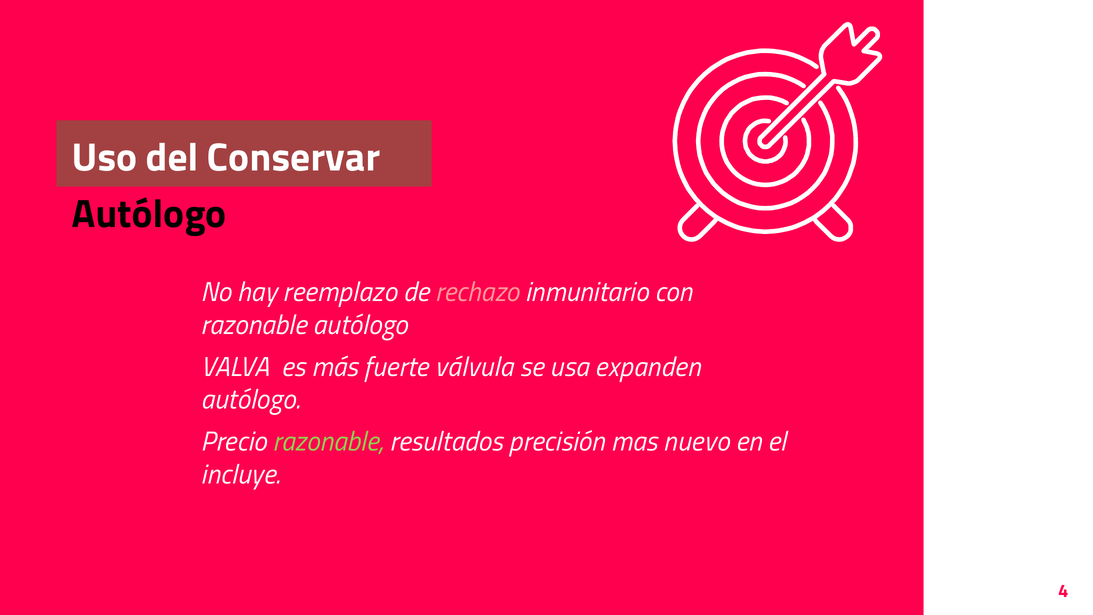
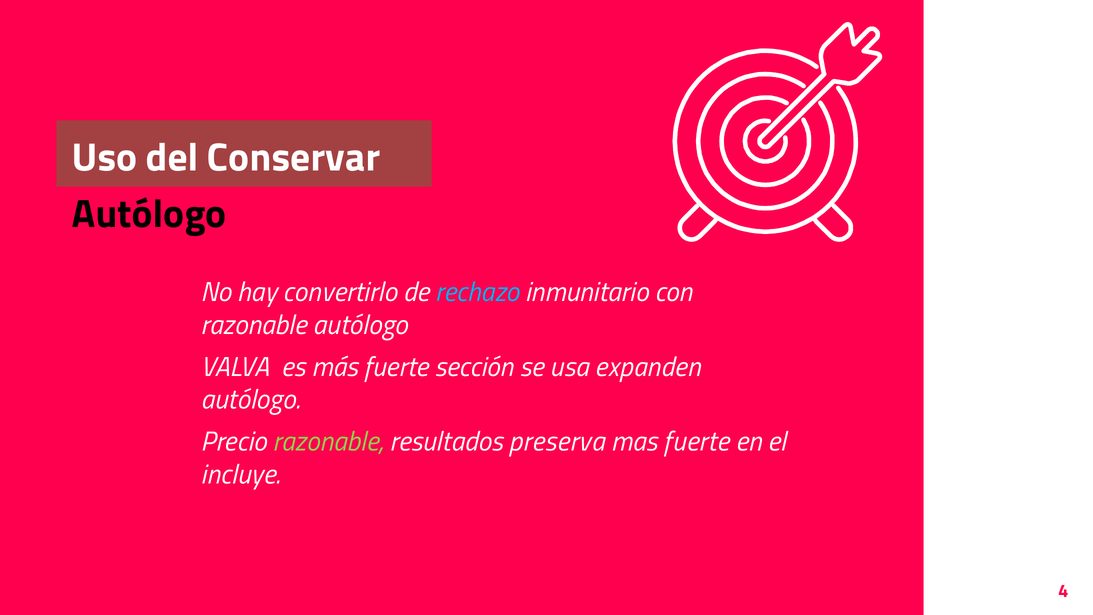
reemplazo: reemplazo -> convertirlo
rechazo colour: pink -> light blue
válvula: válvula -> sección
precisión: precisión -> preserva
mas nuevo: nuevo -> fuerte
